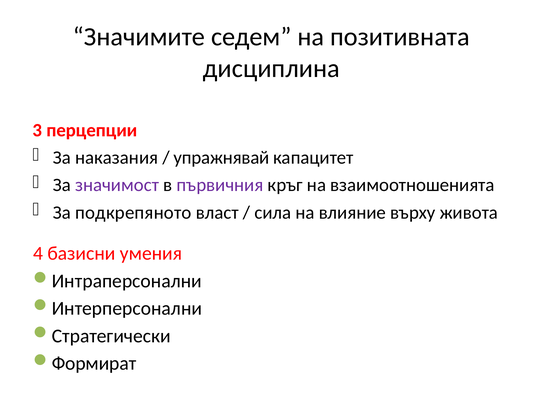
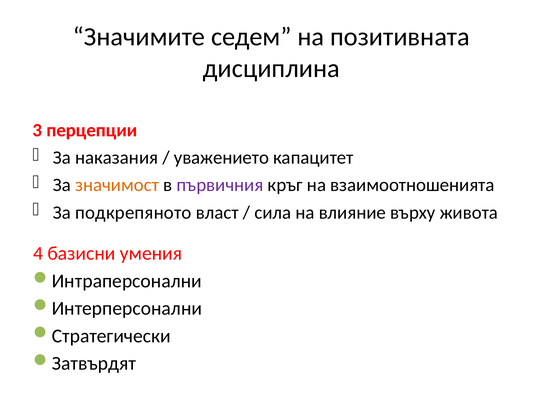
упражнявай: упражнявай -> уважението
значимост colour: purple -> orange
Формират: Формират -> Затвърдят
